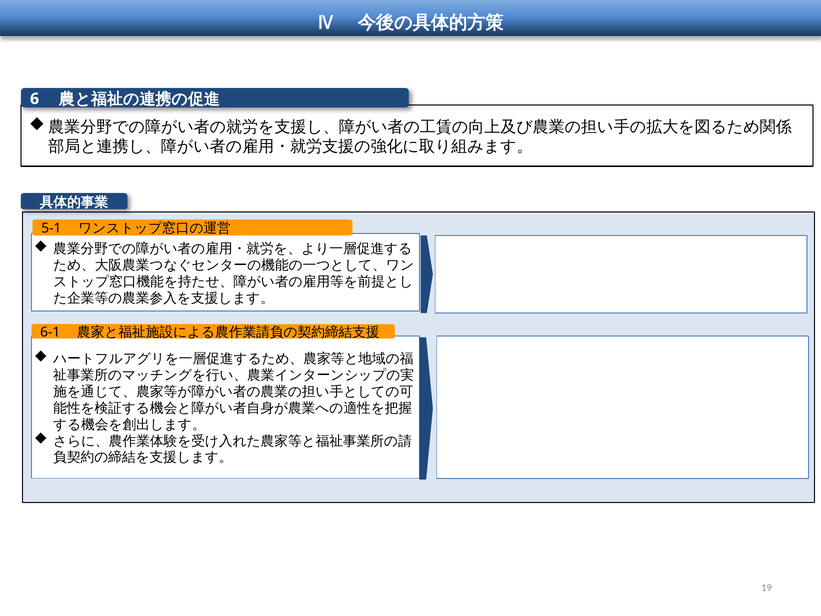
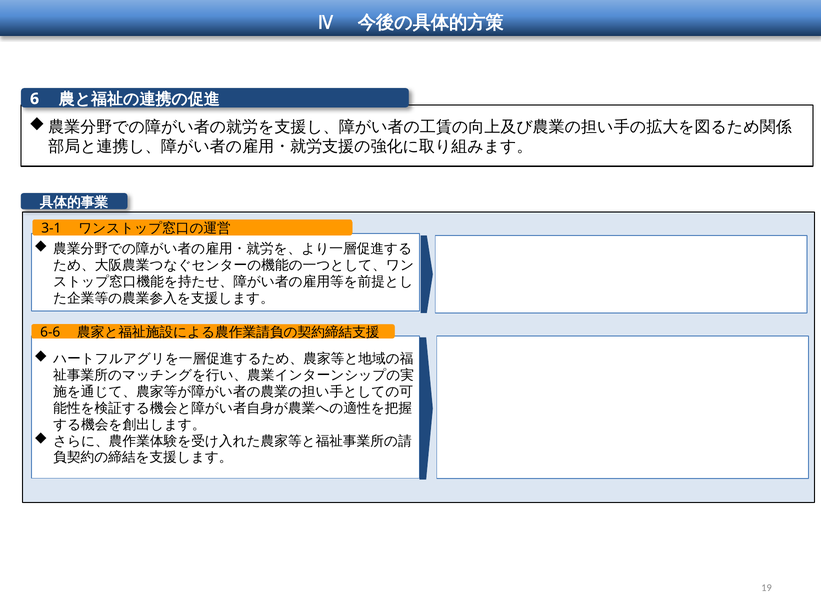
5-1: 5-1 -> 3-1
6-1: 6-1 -> 6-6
